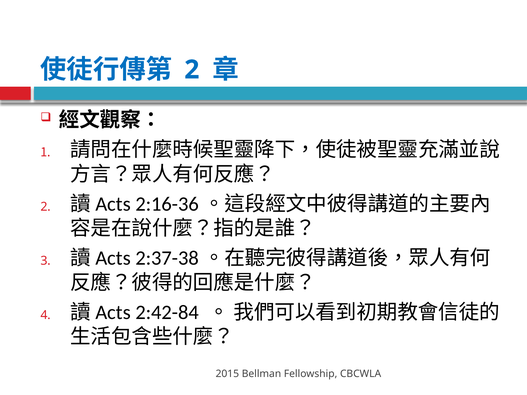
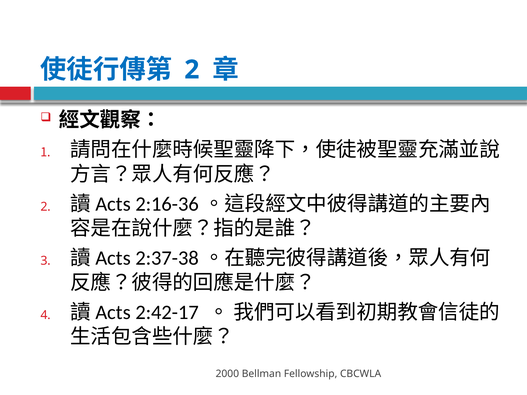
2:42-84: 2:42-84 -> 2:42-17
2015: 2015 -> 2000
